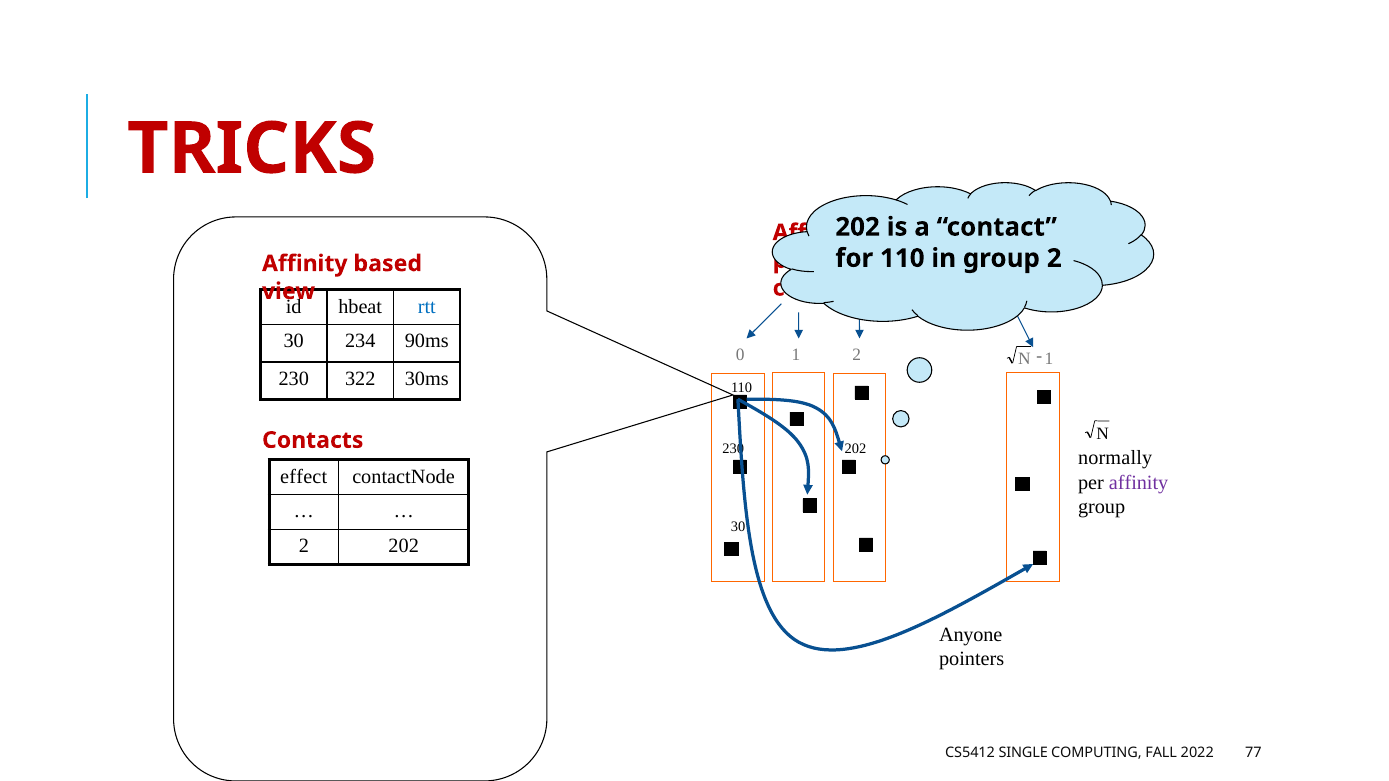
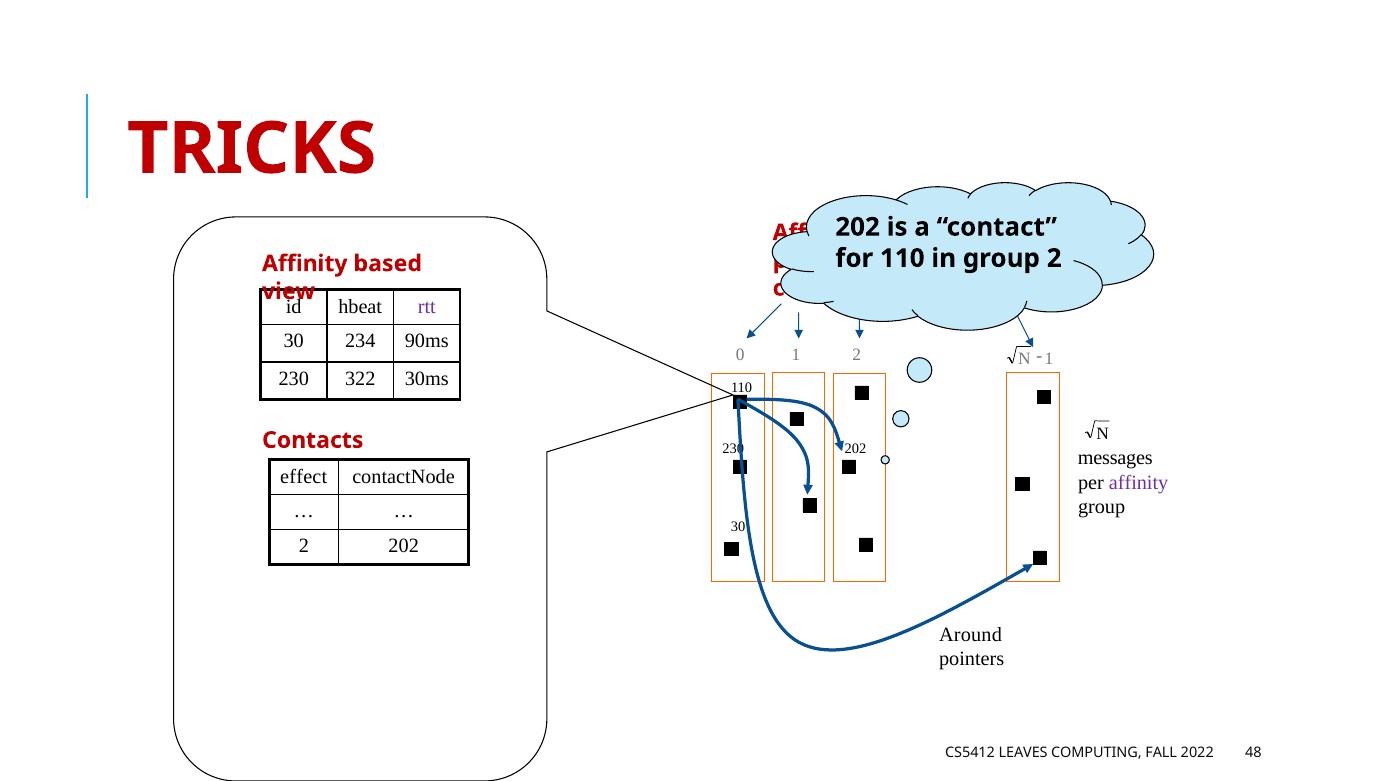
rtt colour: blue -> purple
normally: normally -> messages
Anyone: Anyone -> Around
SINGLE: SINGLE -> LEAVES
77: 77 -> 48
